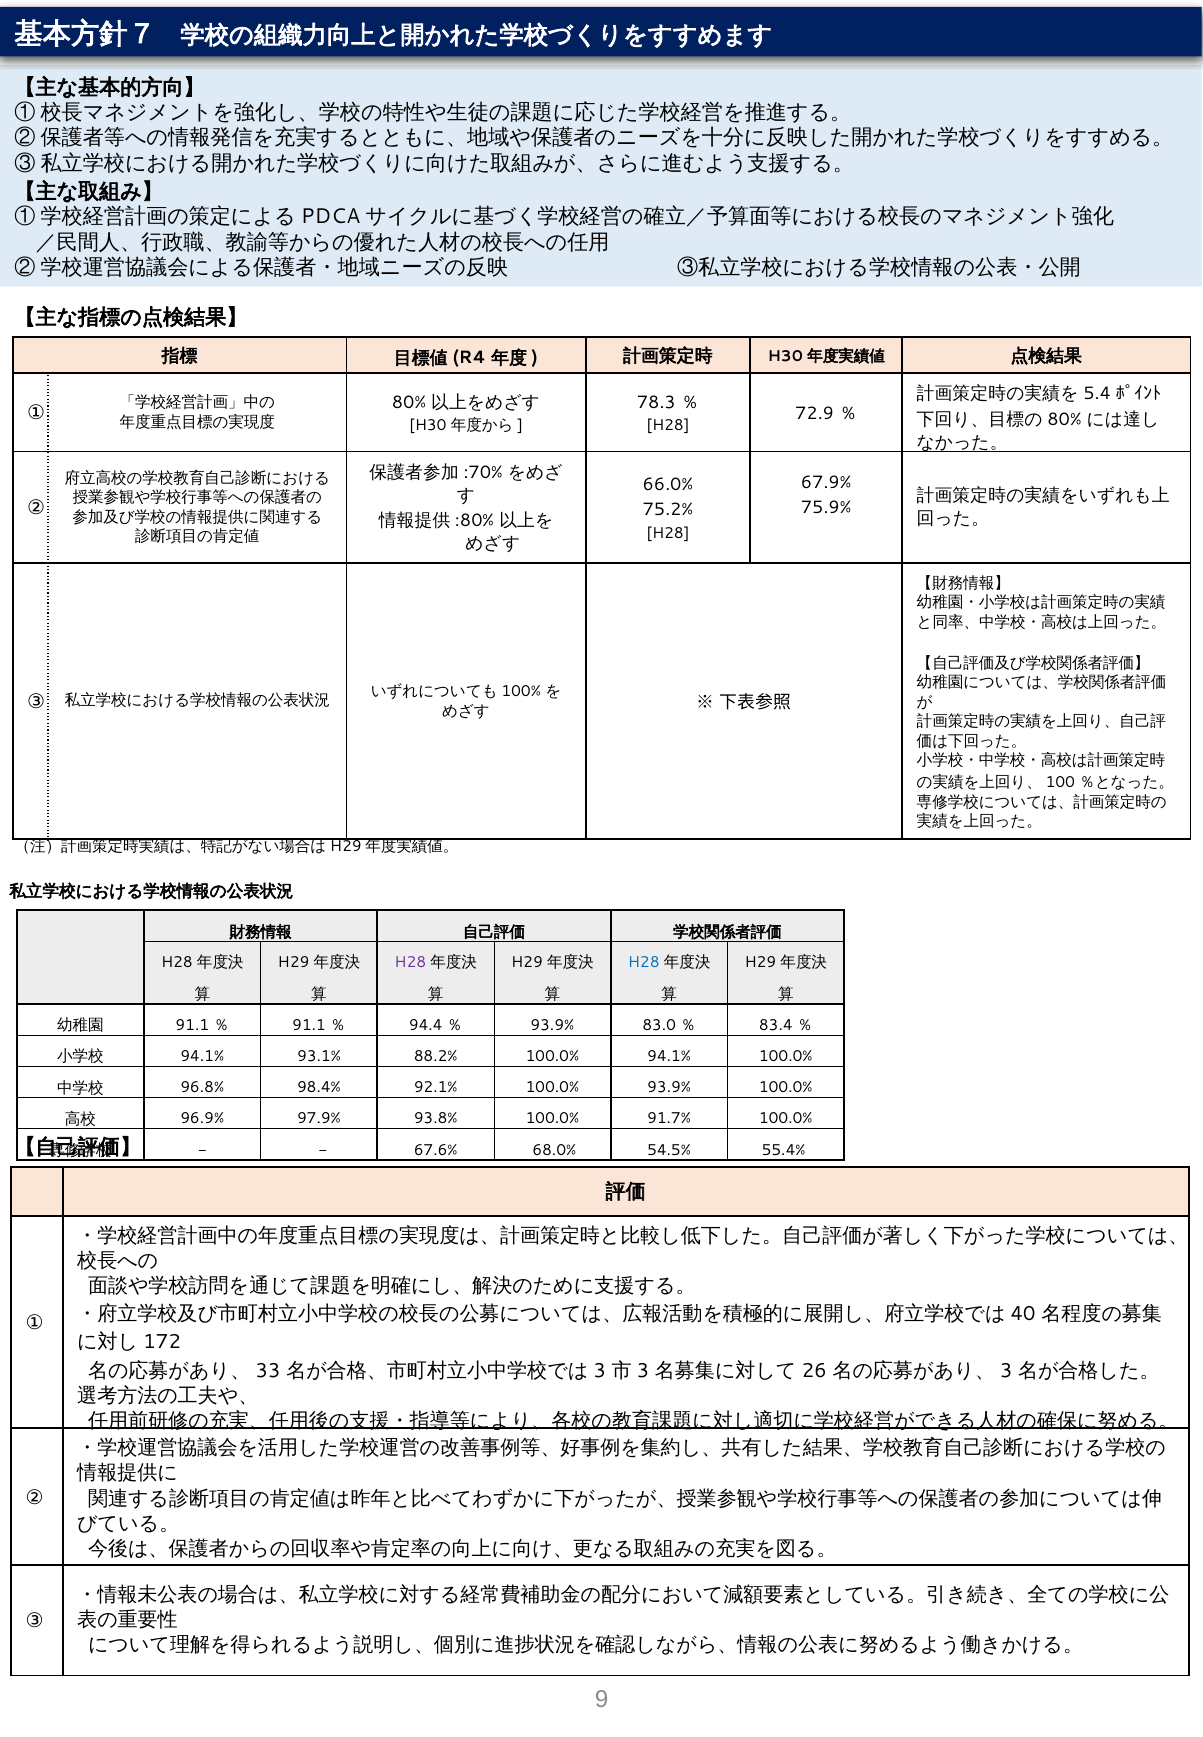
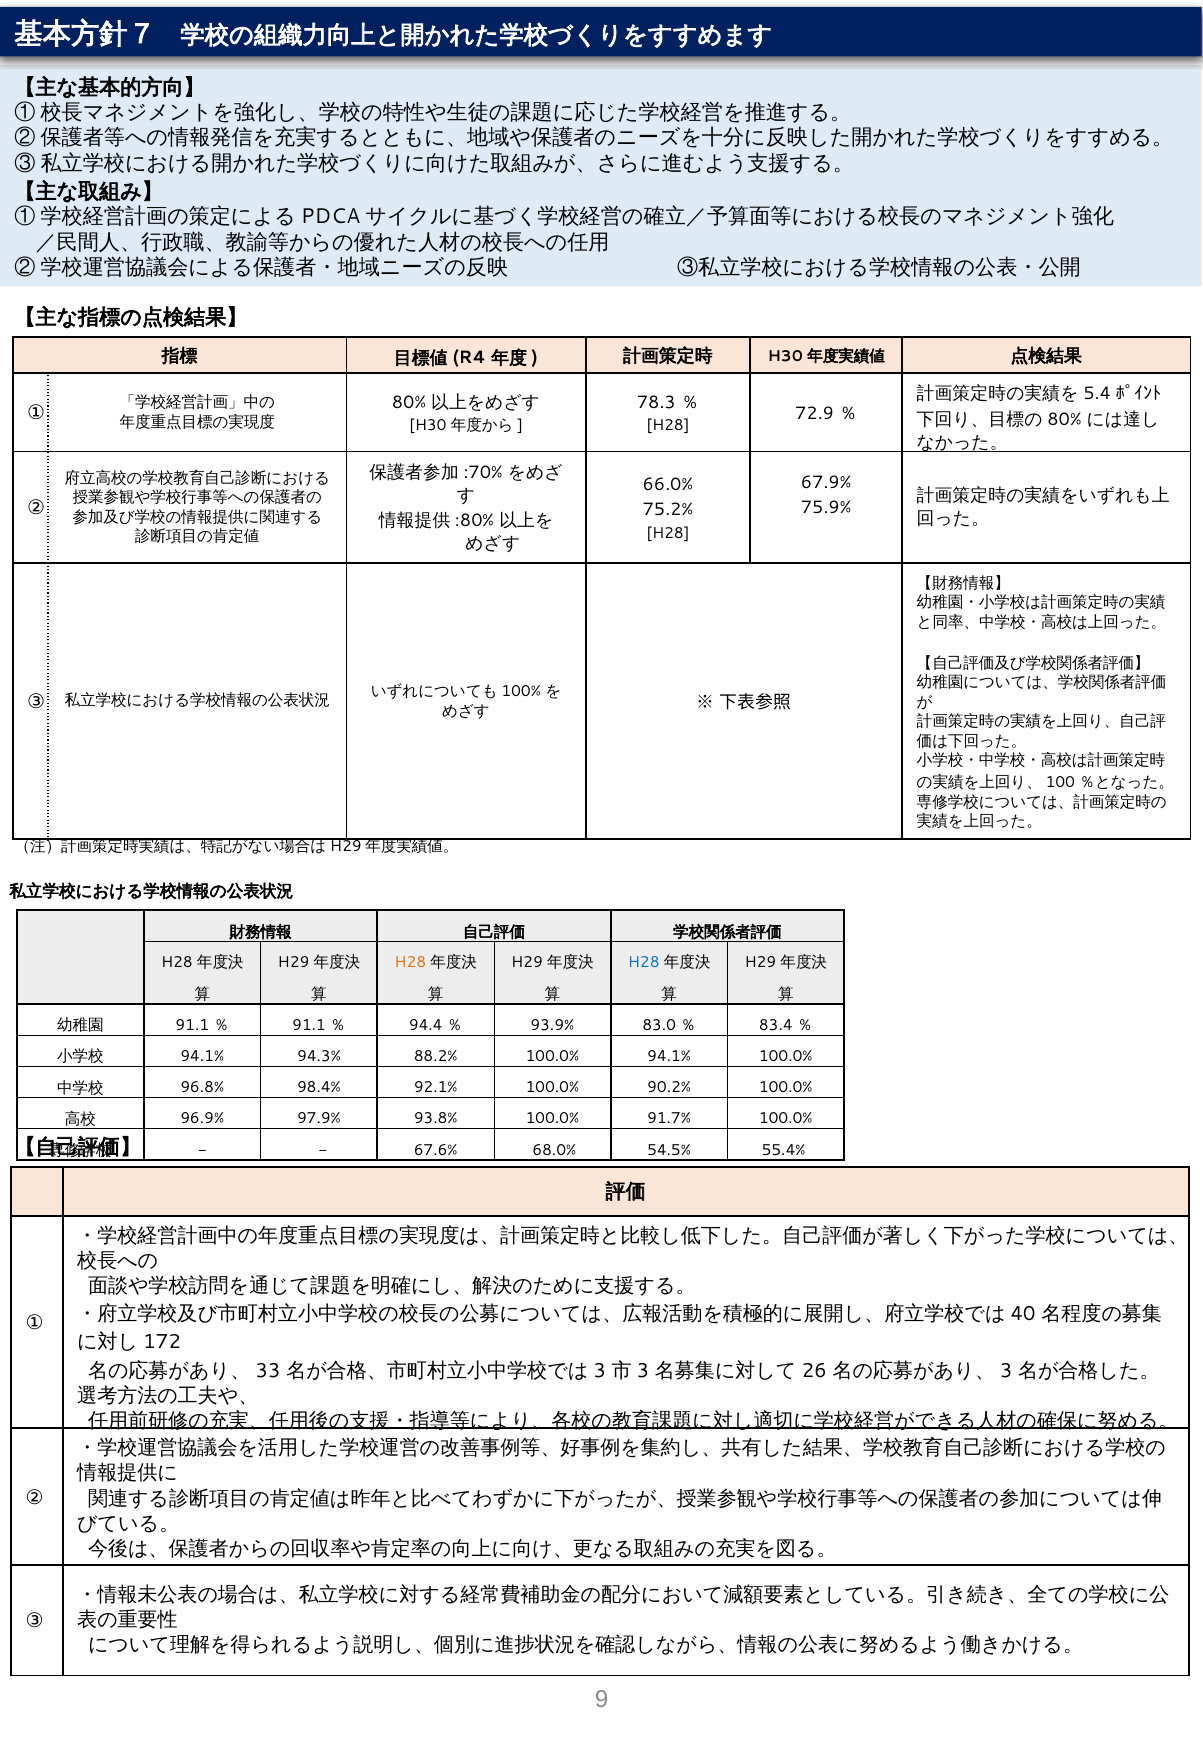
H28 at (410, 963) colour: purple -> orange
93.1%: 93.1% -> 94.3%
100.0% 93.9%: 93.9% -> 90.2%
